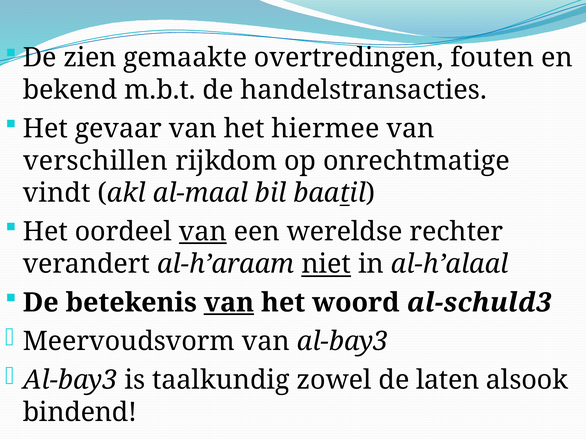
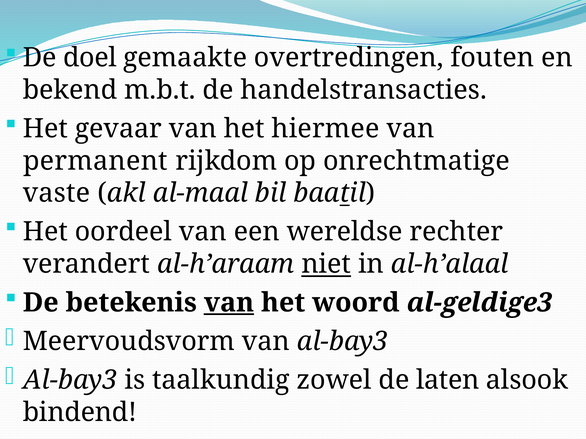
zien: zien -> doel
verschillen: verschillen -> permanent
vindt: vindt -> vaste
van at (203, 232) underline: present -> none
al-schuld3: al-schuld3 -> al-geldige3
